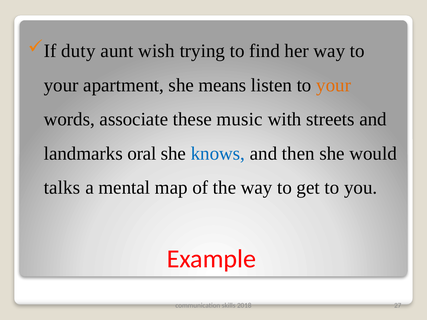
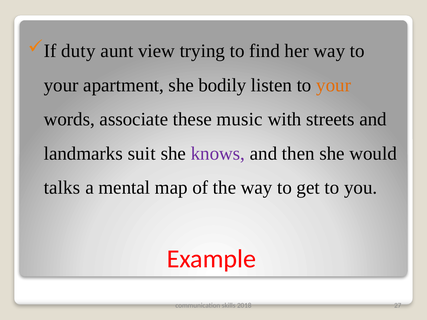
wish: wish -> view
means: means -> bodily
oral: oral -> suit
knows colour: blue -> purple
